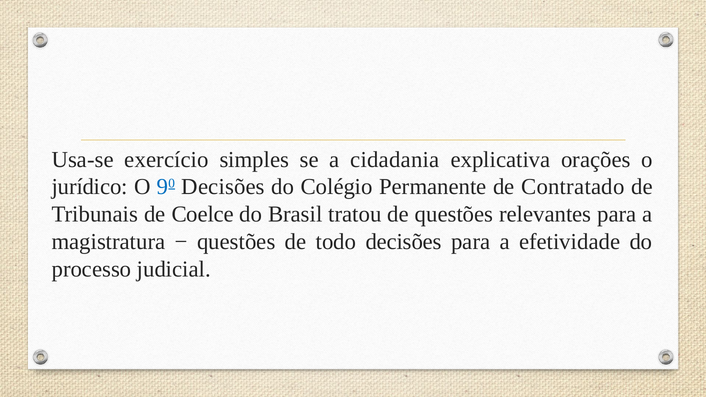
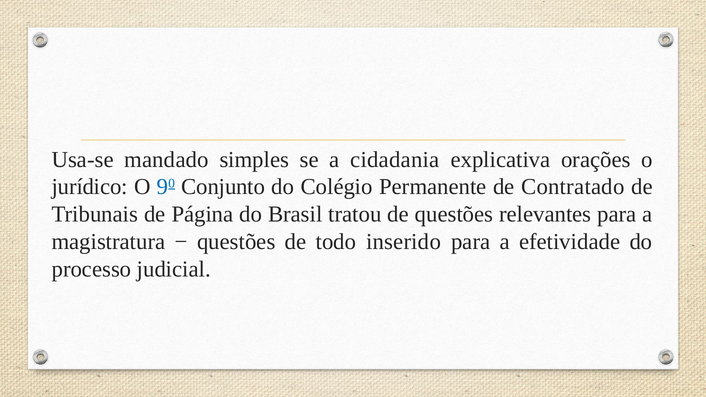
exercício: exercício -> mandado
90 Decisões: Decisões -> Conjunto
Coelce: Coelce -> Página
todo decisões: decisões -> inserido
